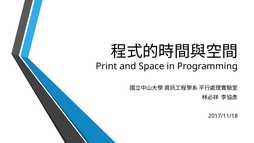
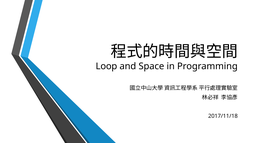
Print: Print -> Loop
